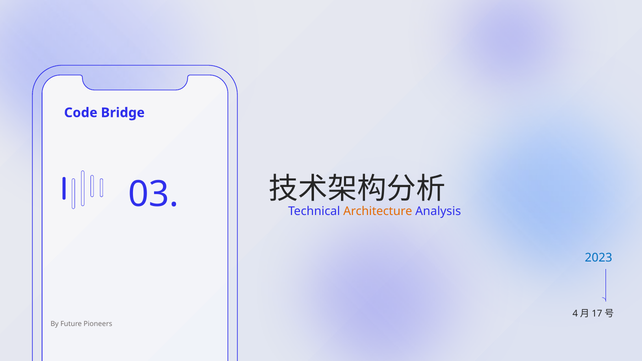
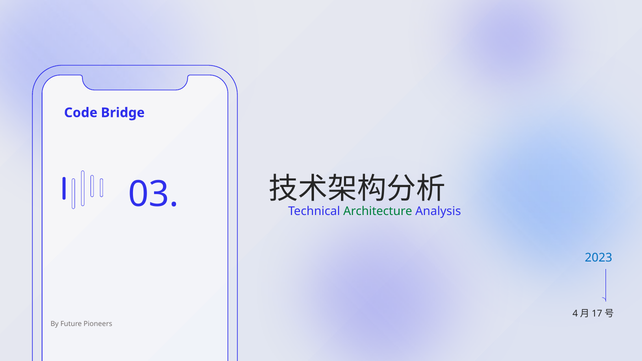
Architecture colour: orange -> green
